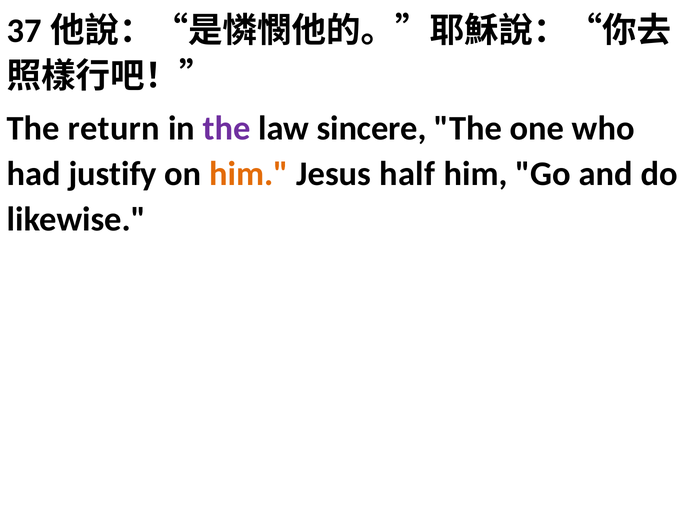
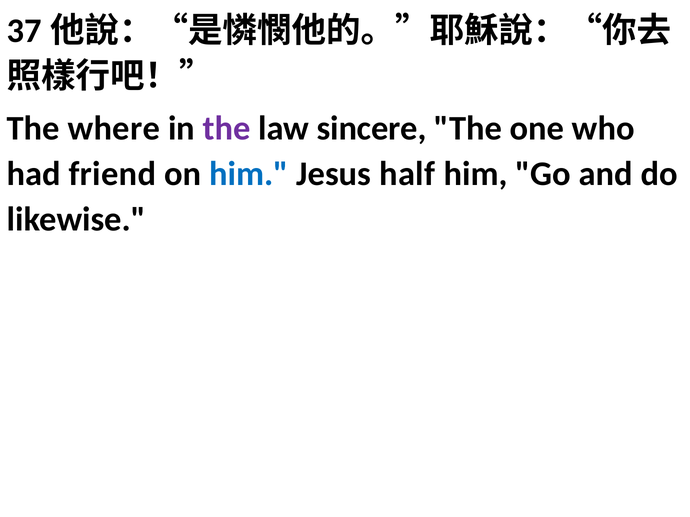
return: return -> where
justify: justify -> friend
him at (249, 174) colour: orange -> blue
